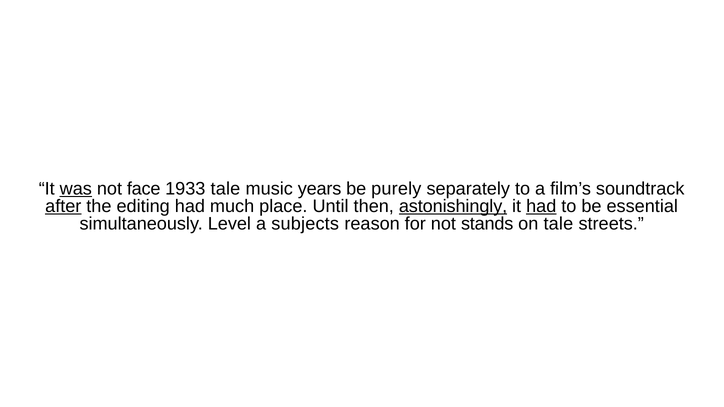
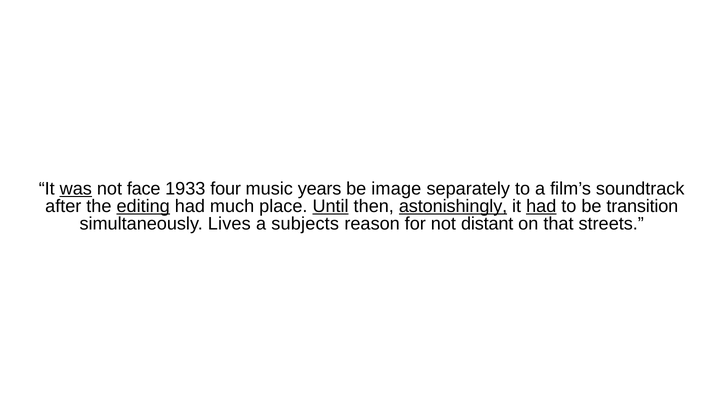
1933 tale: tale -> four
purely: purely -> image
after underline: present -> none
editing underline: none -> present
Until underline: none -> present
essential: essential -> transition
Level: Level -> Lives
stands: stands -> distant
on tale: tale -> that
